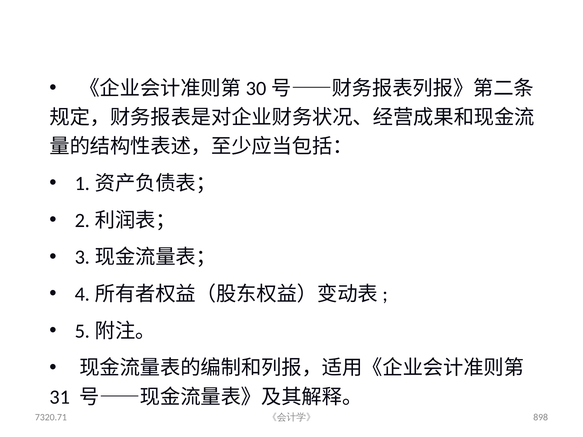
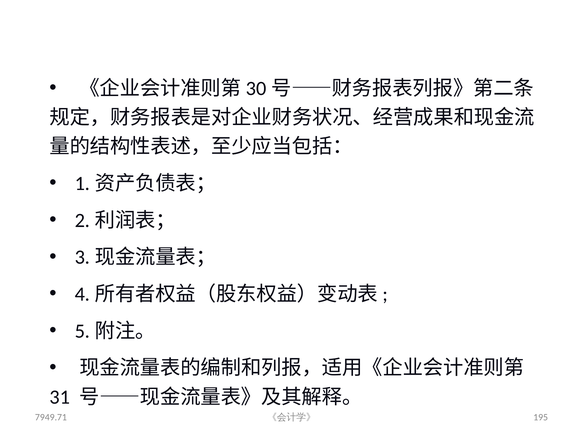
7320.71: 7320.71 -> 7949.71
898: 898 -> 195
